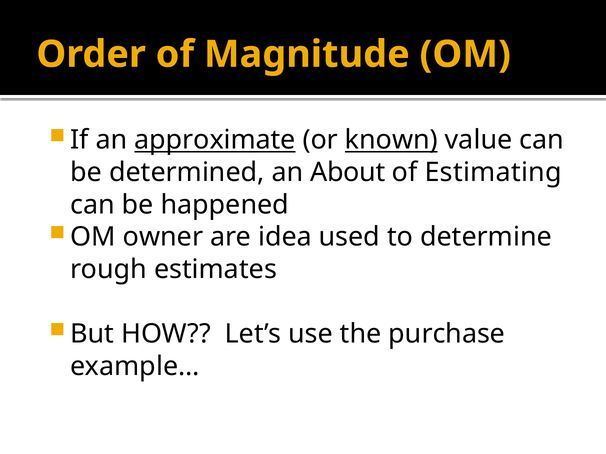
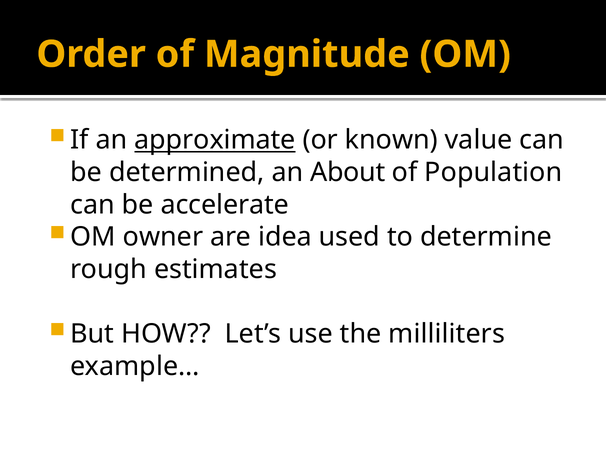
known underline: present -> none
Estimating: Estimating -> Population
happened: happened -> accelerate
purchase: purchase -> milliliters
